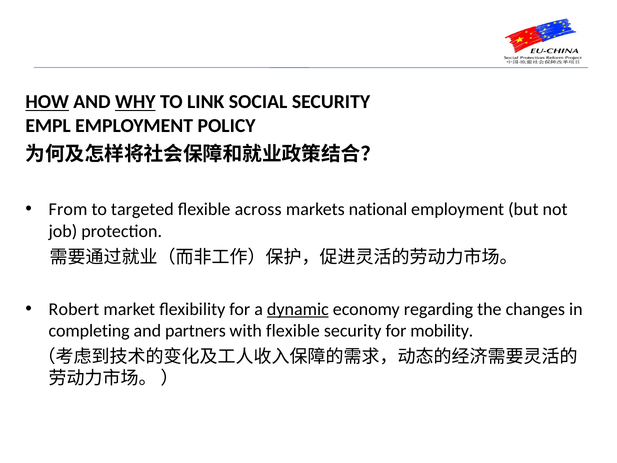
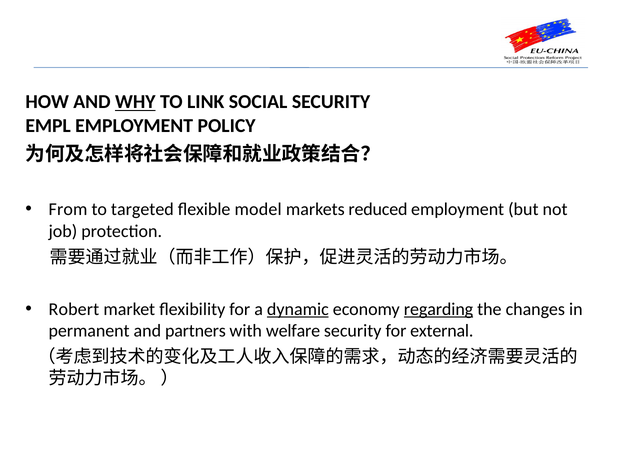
HOW underline: present -> none
across: across -> model
national: national -> reduced
regarding underline: none -> present
completing: completing -> permanent
with flexible: flexible -> welfare
mobility: mobility -> external
